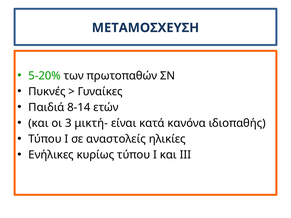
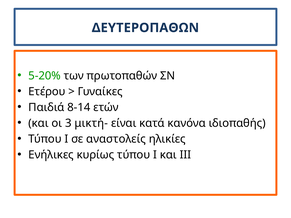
ΜΕΤΑΜΟΣΧΕΥΣΗ: ΜΕΤΑΜΟΣΧΕΥΣΗ -> ΔΕΥΤΕΡΟΠΑΘΩΝ
Πυκνές: Πυκνές -> Ετέρου
